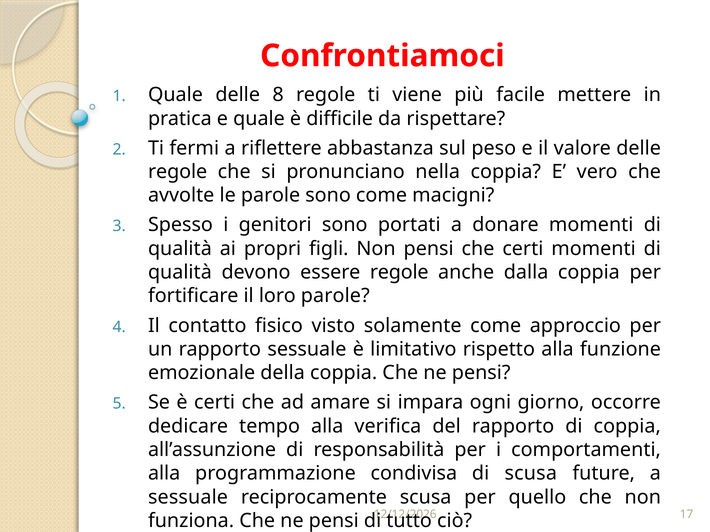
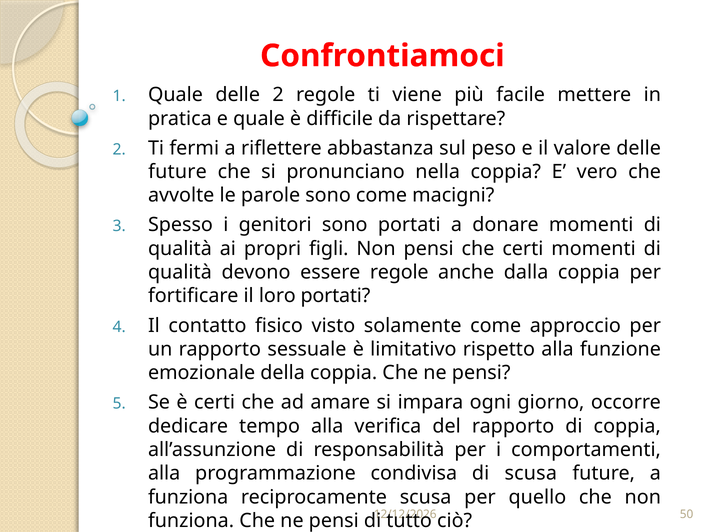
delle 8: 8 -> 2
regole at (178, 172): regole -> future
loro parole: parole -> portati
sessuale at (188, 497): sessuale -> funziona
17: 17 -> 50
